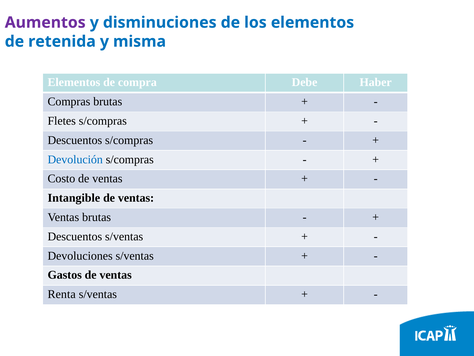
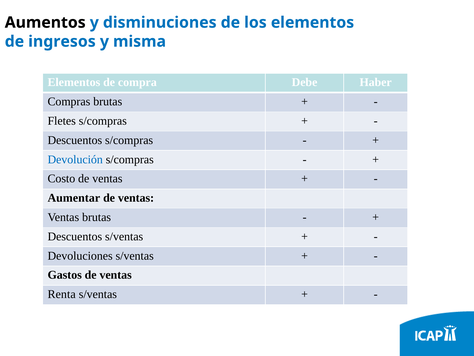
Aumentos colour: purple -> black
retenida: retenida -> ingresos
Intangible: Intangible -> Aumentar
